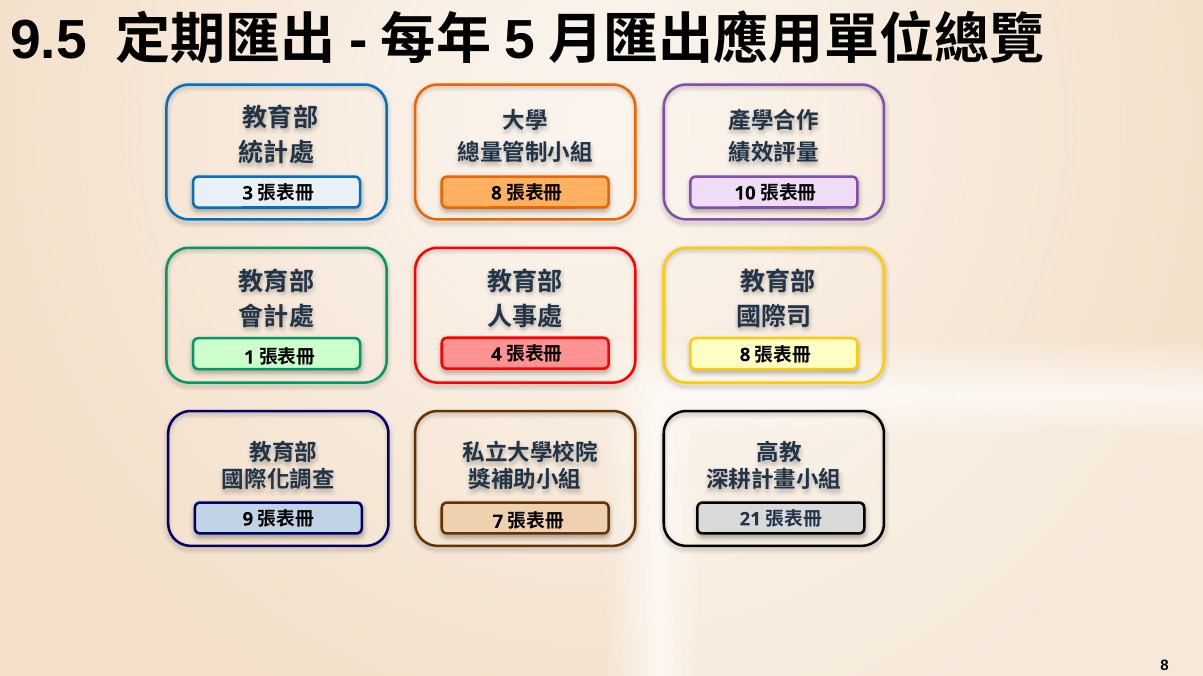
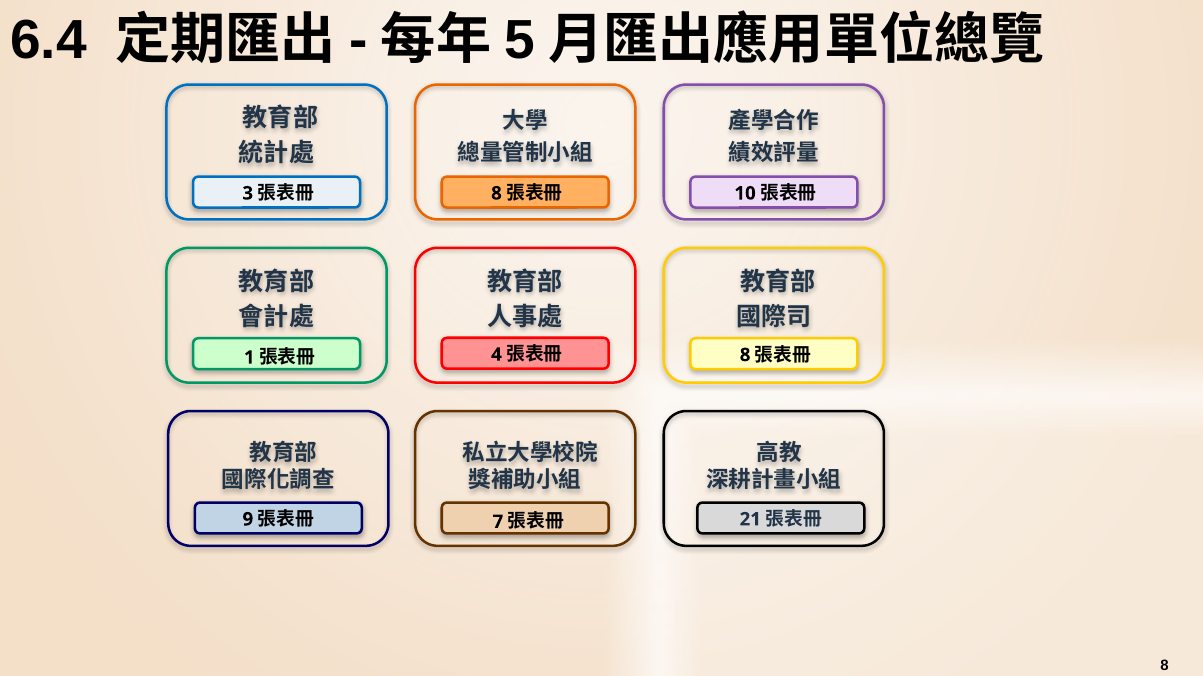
9.5: 9.5 -> 6.4
